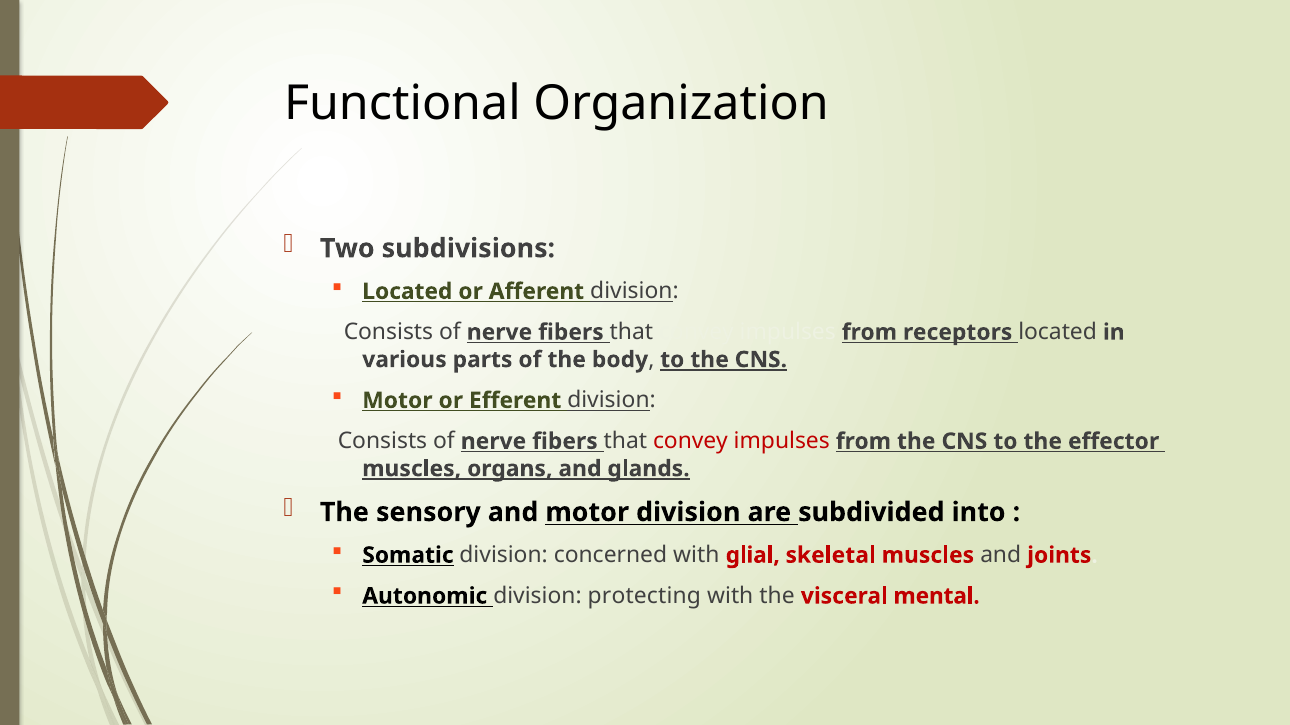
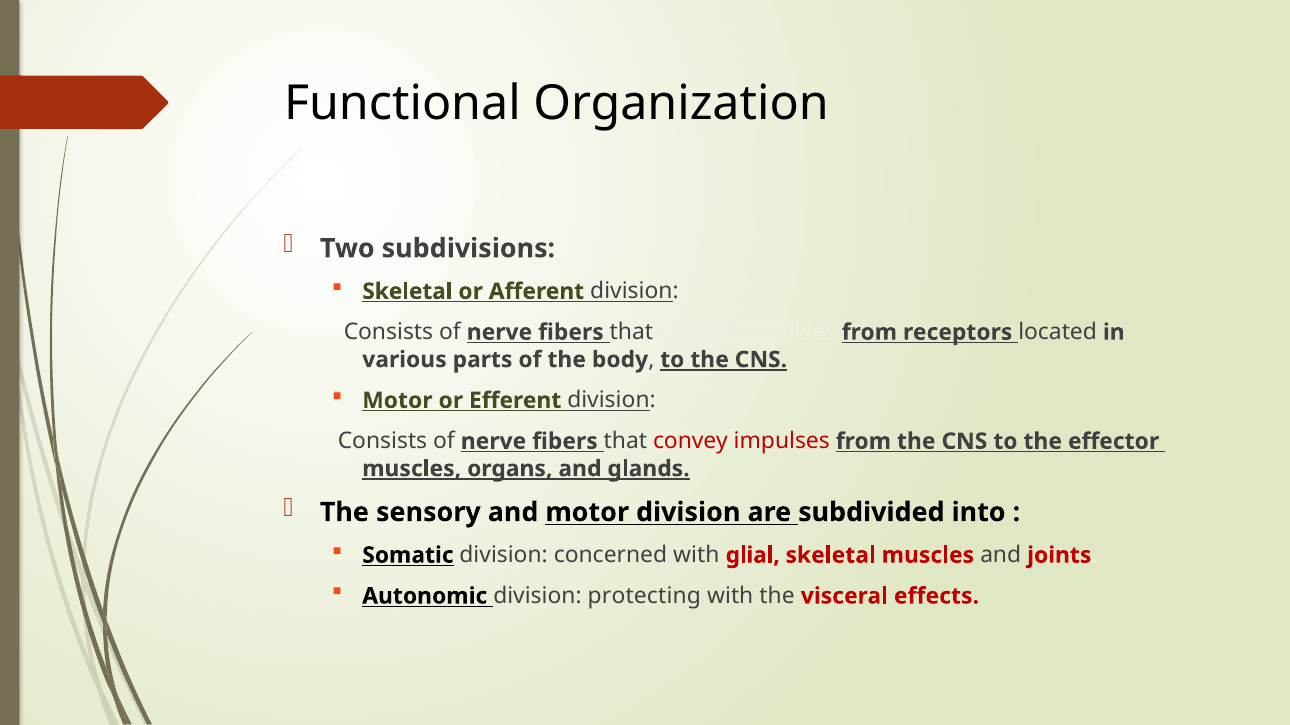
Located at (407, 292): Located -> Skeletal
mental: mental -> effects
